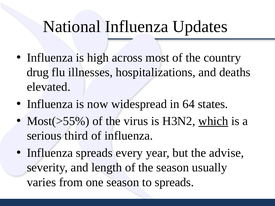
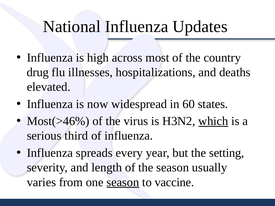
64: 64 -> 60
Most(>55%: Most(>55% -> Most(>46%
advise: advise -> setting
season at (123, 182) underline: none -> present
to spreads: spreads -> vaccine
